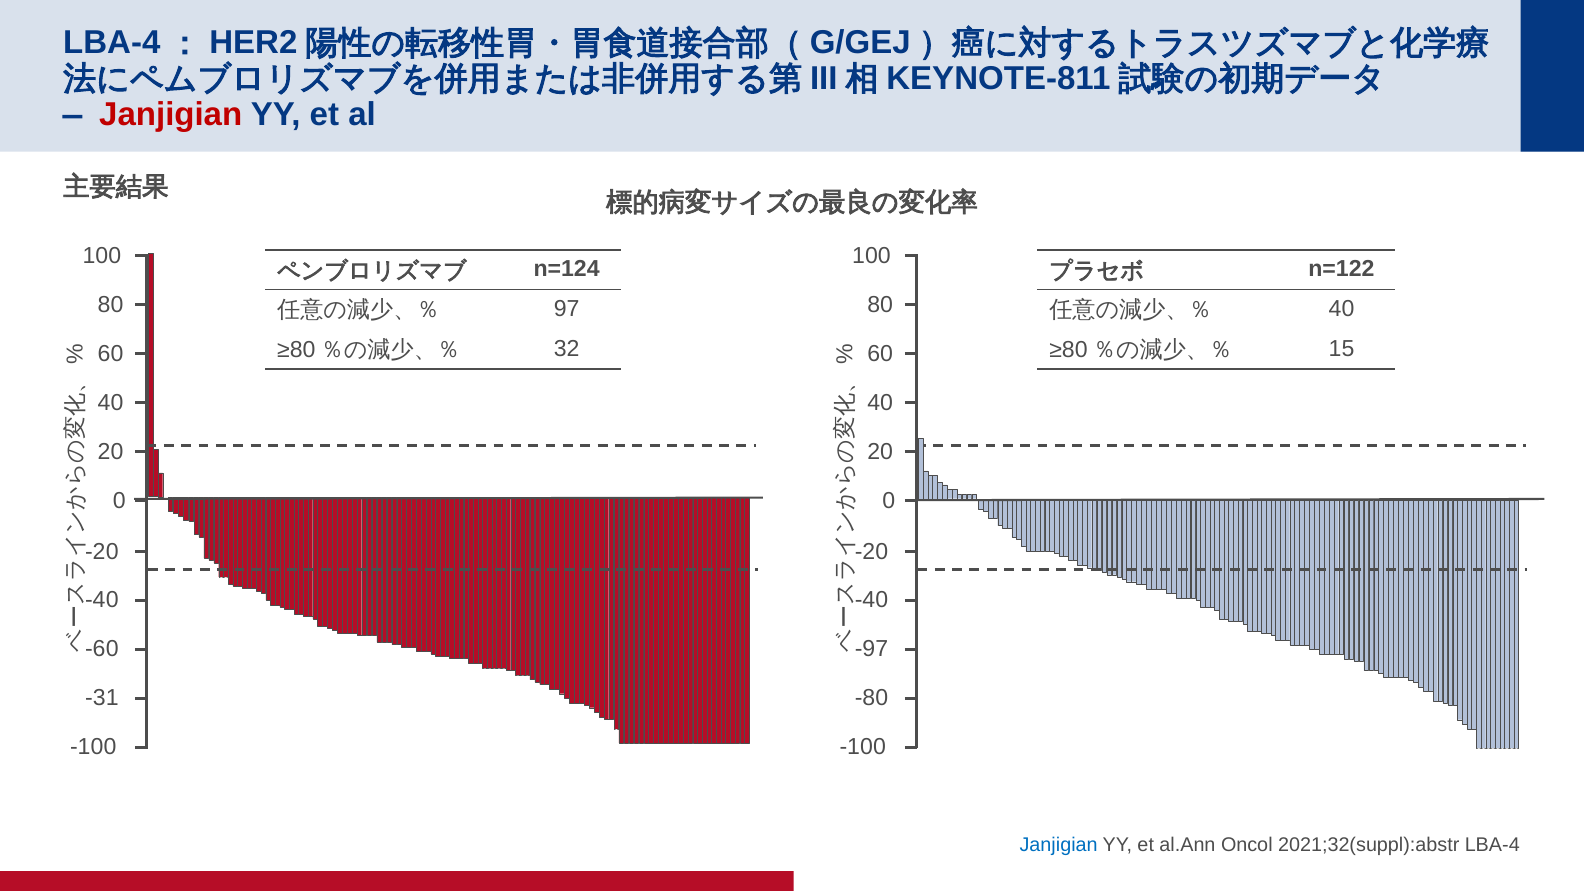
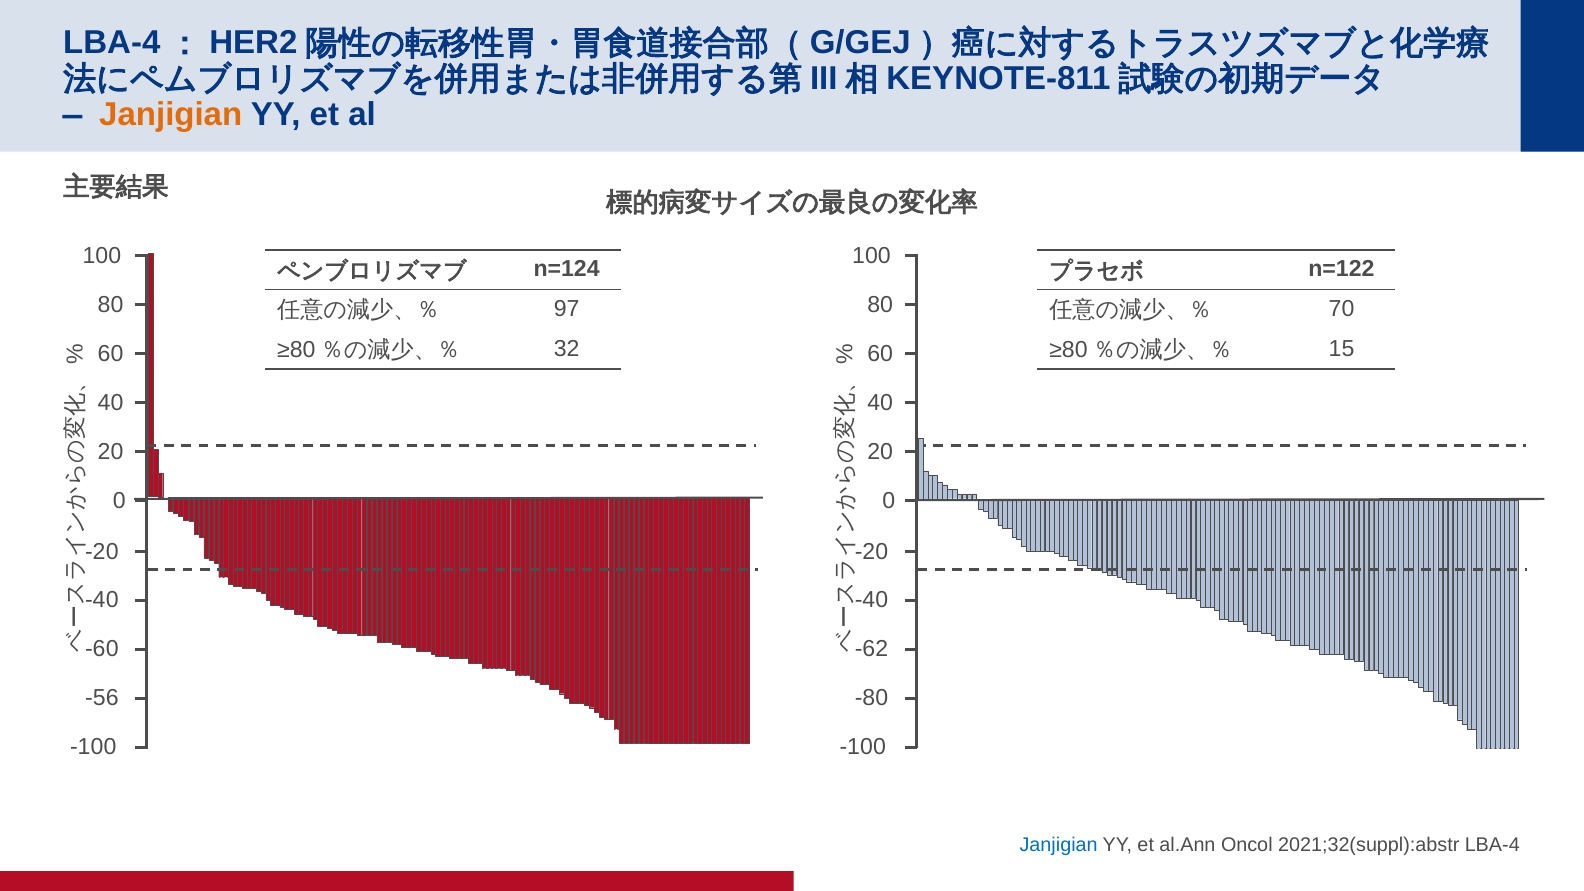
Janjigian at (171, 114) colour: red -> orange
40 at (1342, 309): 40 -> 70
-97: -97 -> -62
-31: -31 -> -56
